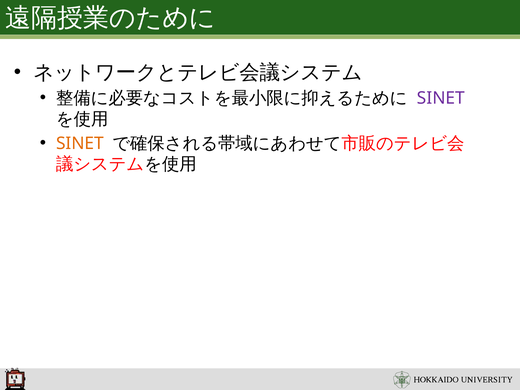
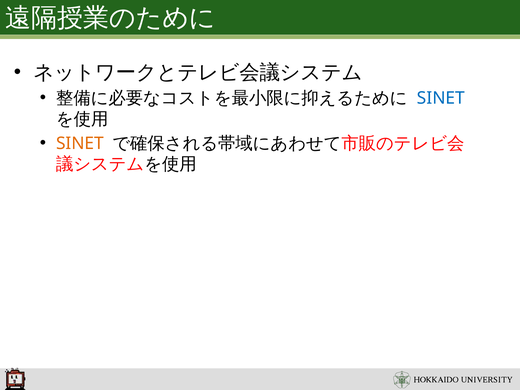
SINET at (441, 98) colour: purple -> blue
